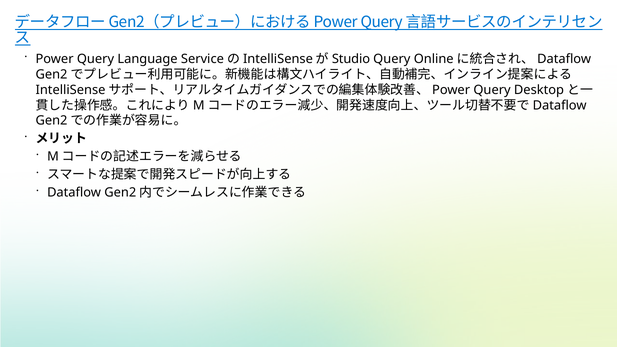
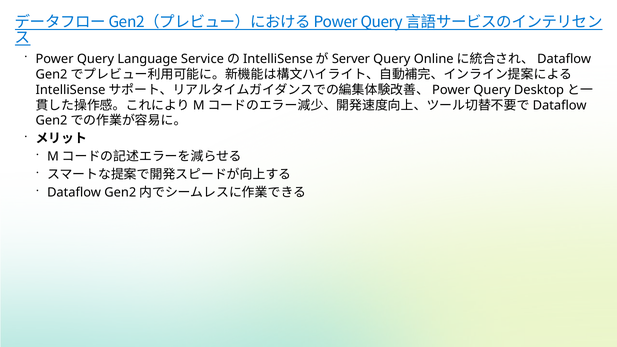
Studio: Studio -> Server
